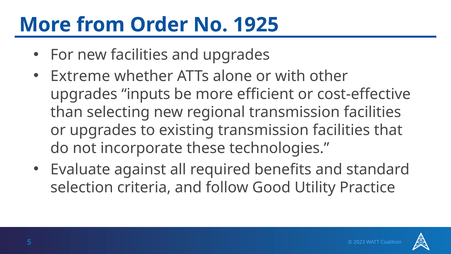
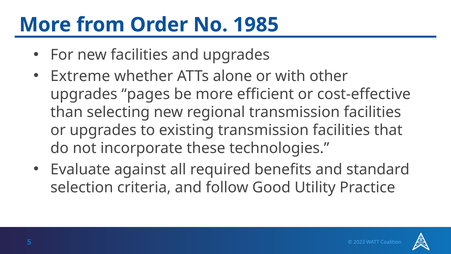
1925: 1925 -> 1985
inputs: inputs -> pages
